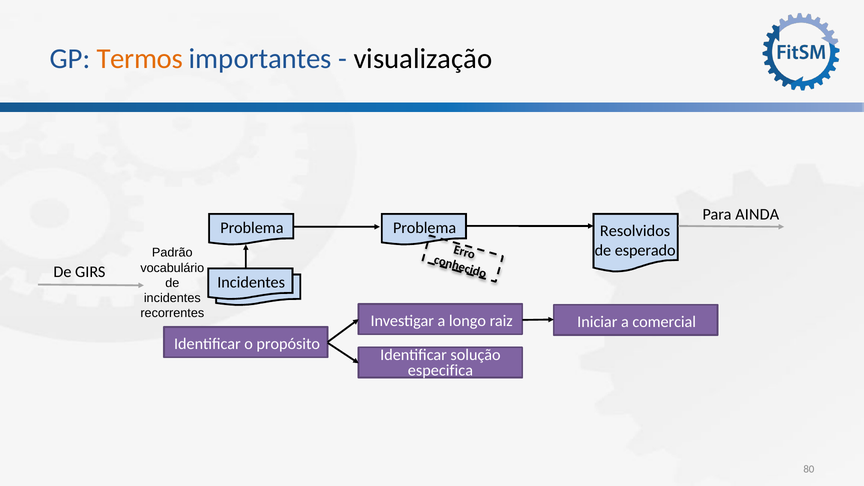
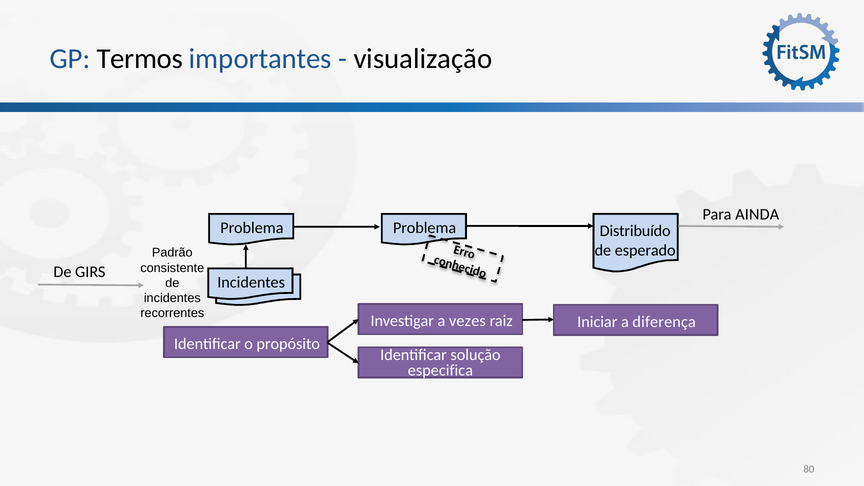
Termos colour: orange -> black
Resolvidos: Resolvidos -> Distribuído
vocabulário: vocabulário -> consistente
longo: longo -> vezes
comercial: comercial -> diferença
